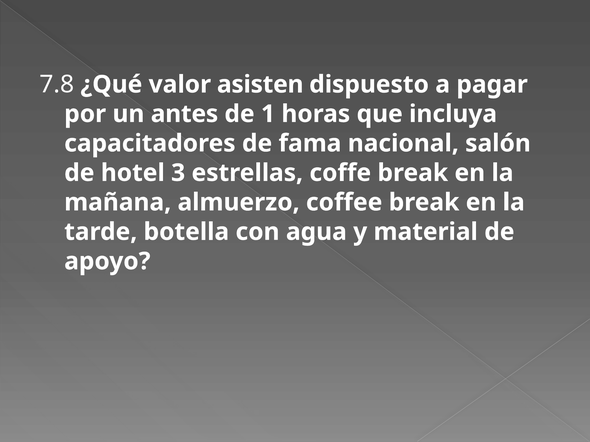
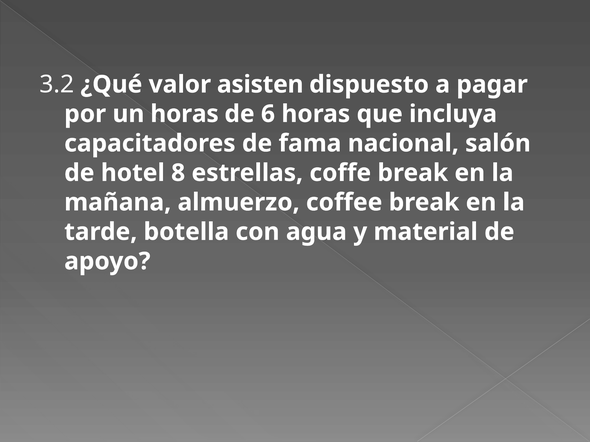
7.8: 7.8 -> 3.2
un antes: antes -> horas
1: 1 -> 6
3: 3 -> 8
